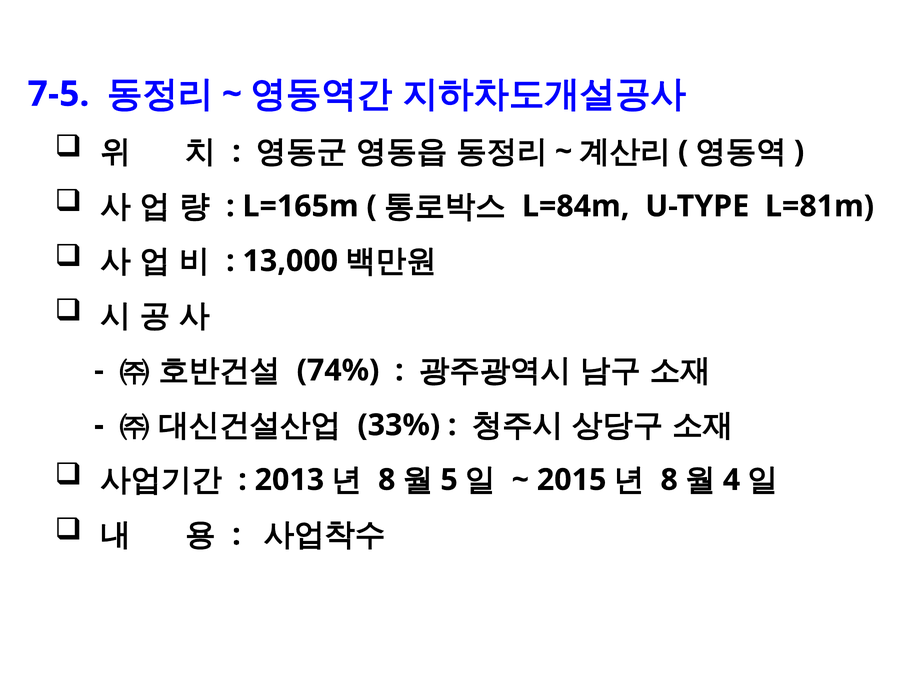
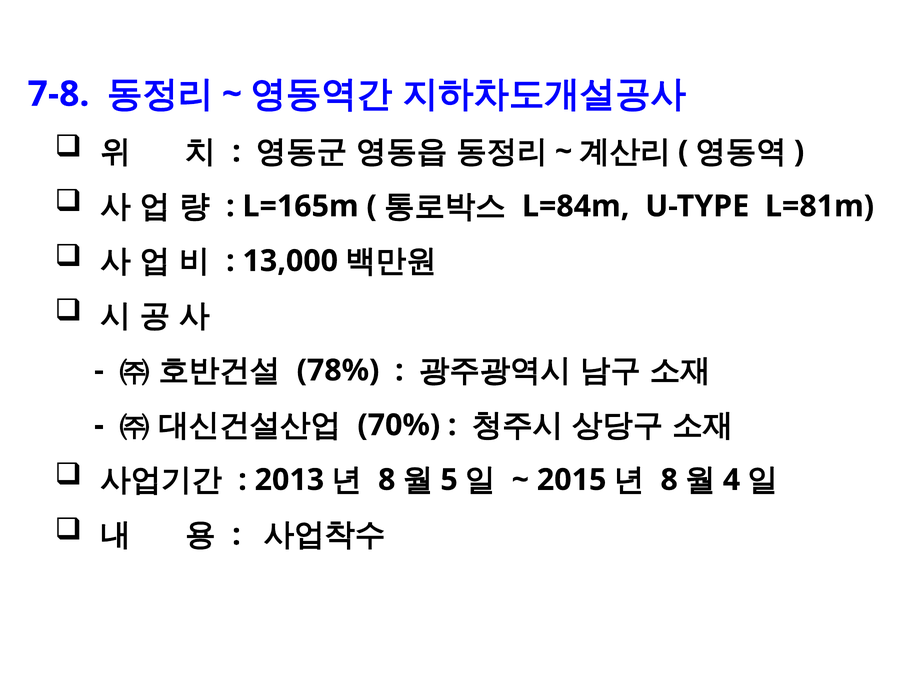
7-5: 7-5 -> 7-8
74%: 74% -> 78%
33%: 33% -> 70%
